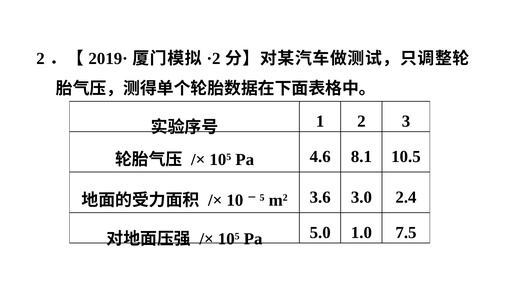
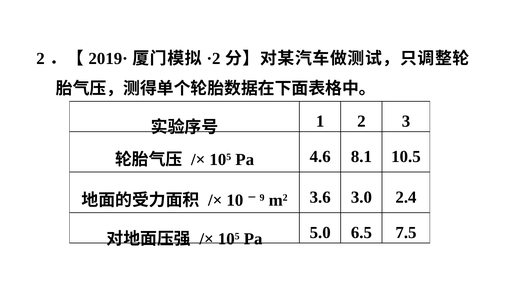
5: 5 -> 9
1.0: 1.0 -> 6.5
